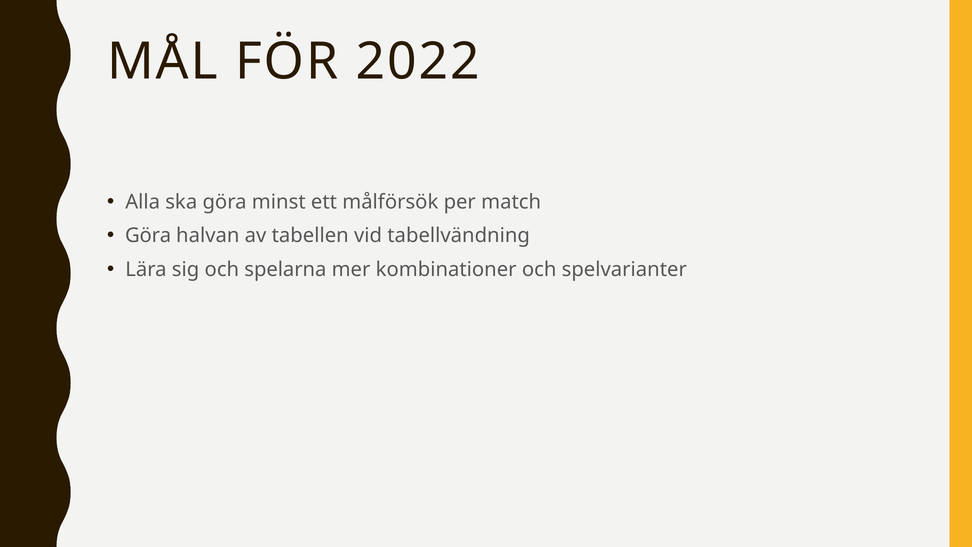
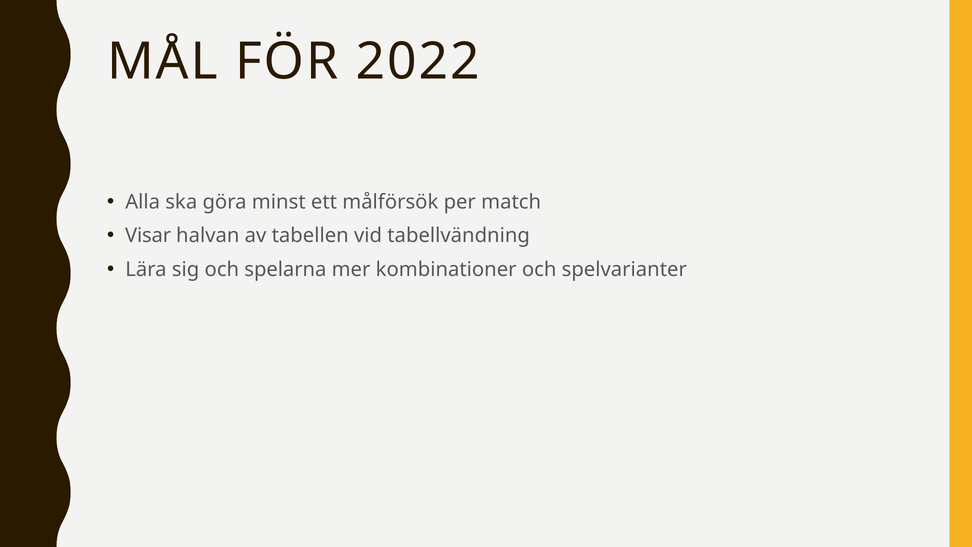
Göra at (148, 236): Göra -> Visar
